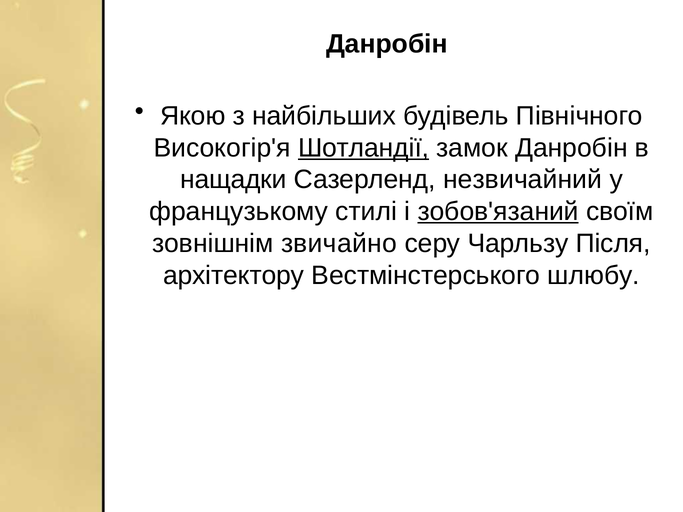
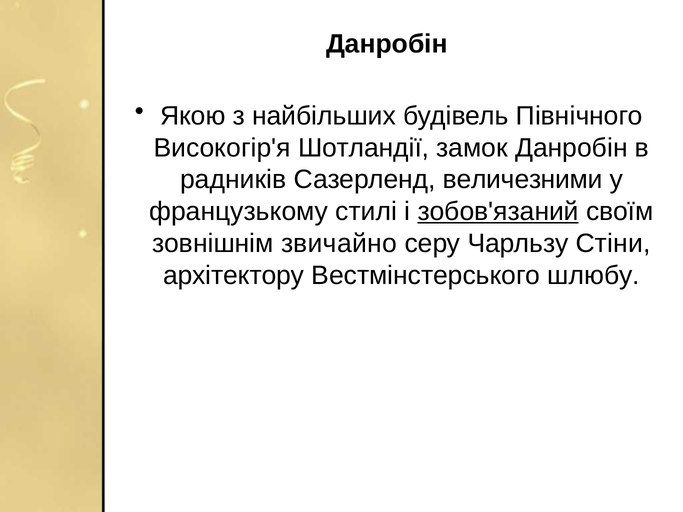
Шотландії underline: present -> none
нащадки: нащадки -> радників
незвичайний: незвичайний -> величезними
Після: Після -> Стіни
